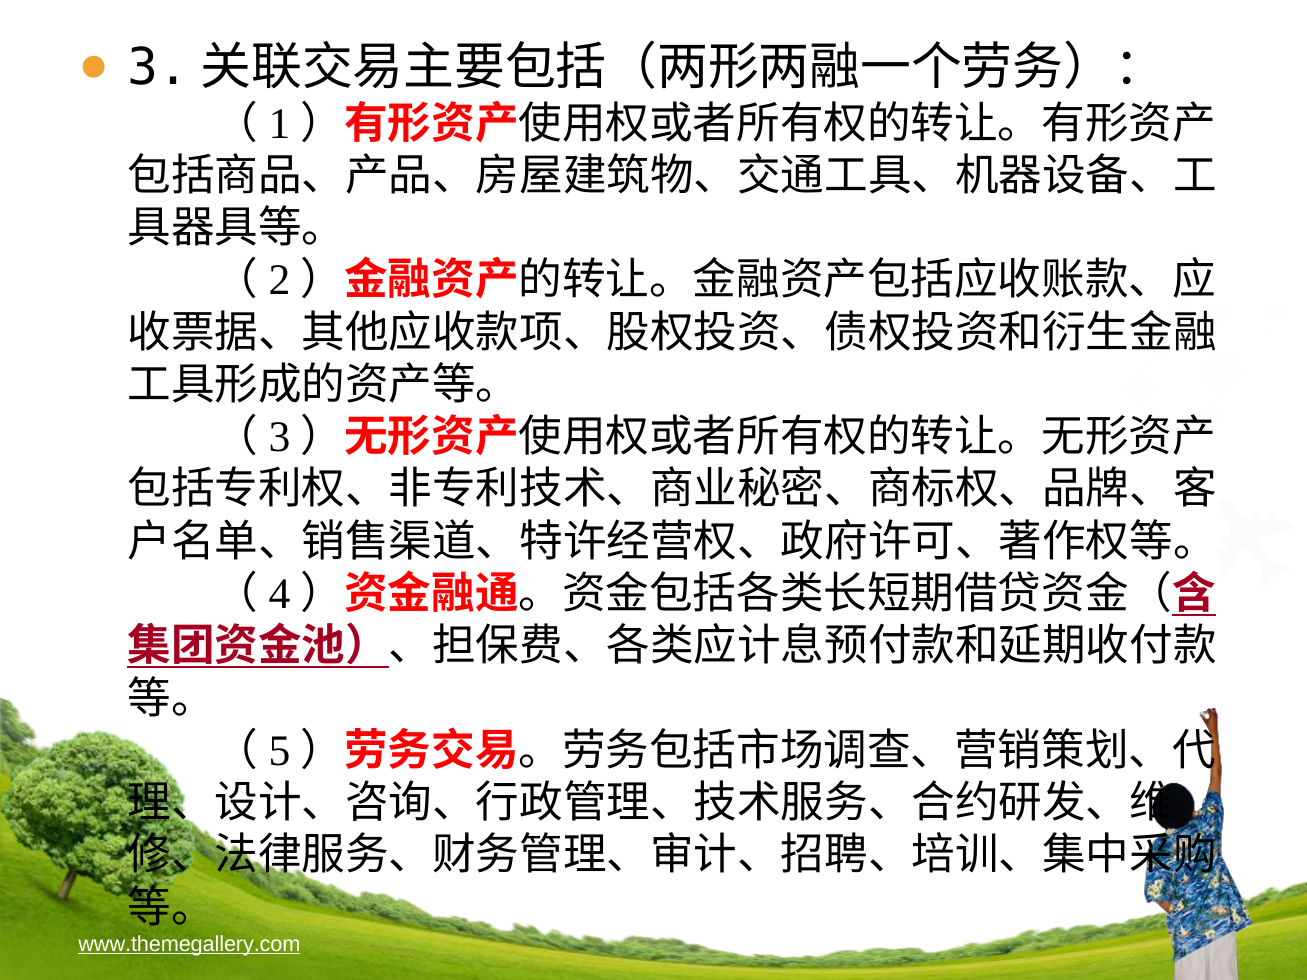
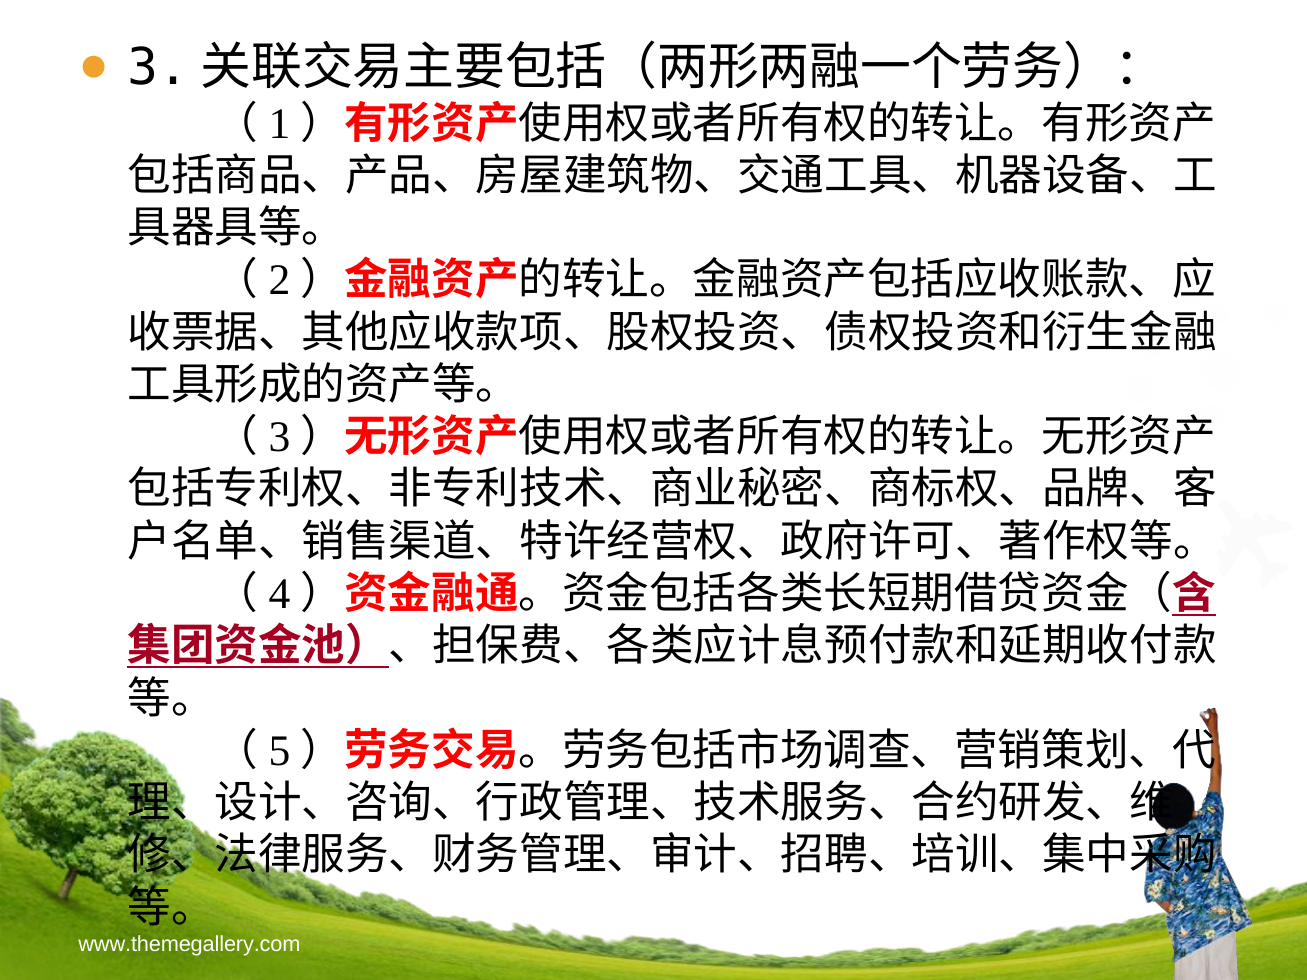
www.themegallery.com underline: present -> none
